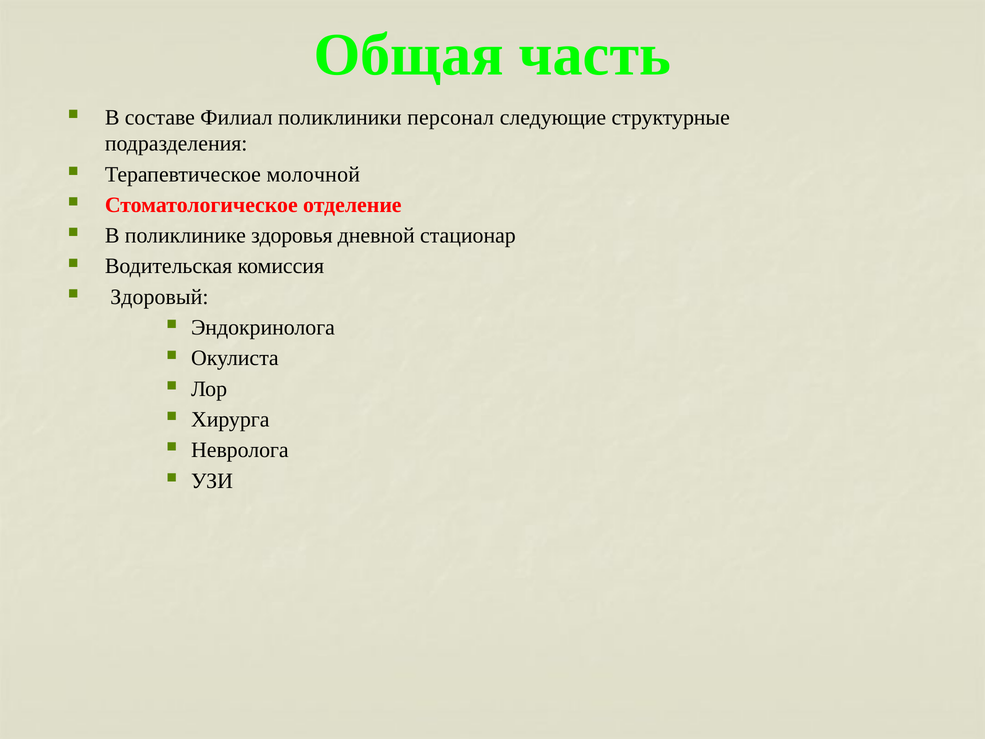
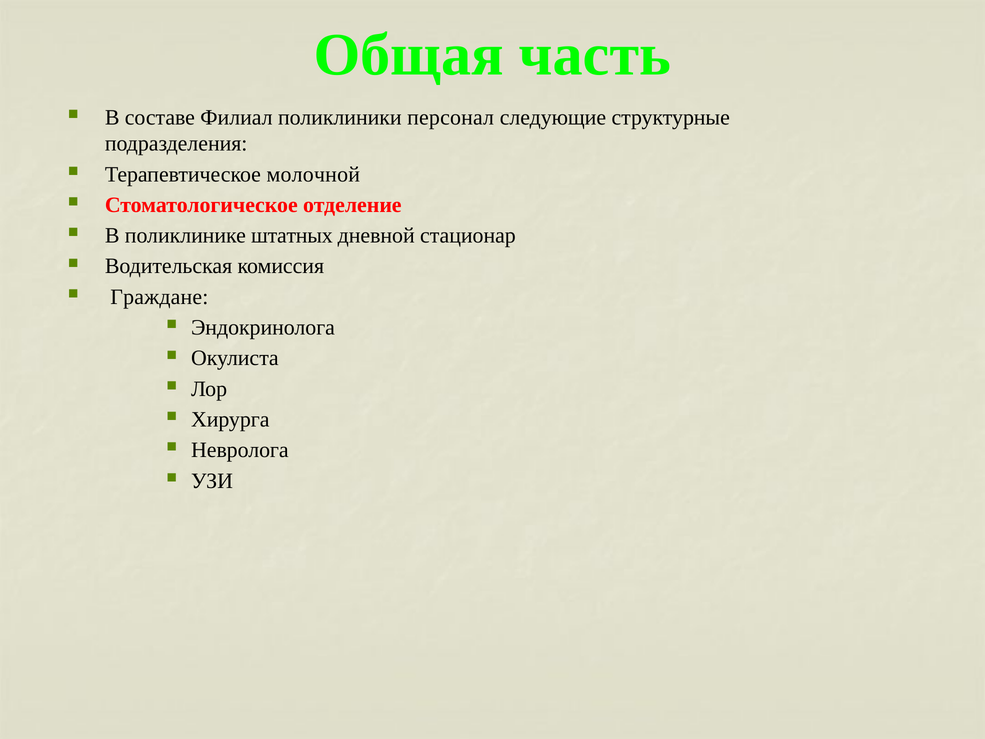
здоровья: здоровья -> штатных
Здоровый: Здоровый -> Граждане
